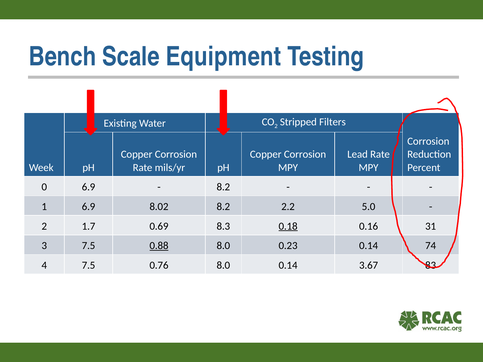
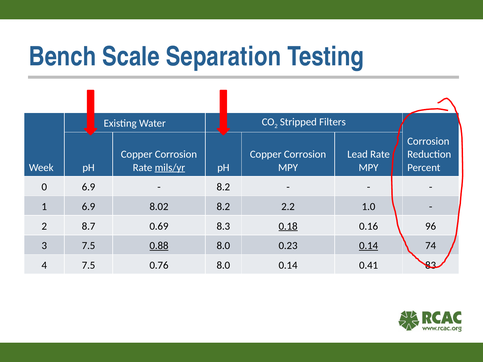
Equipment: Equipment -> Separation
mils/yr underline: none -> present
5.0: 5.0 -> 1.0
1.7: 1.7 -> 8.7
31: 31 -> 96
0.14 at (369, 246) underline: none -> present
3.67: 3.67 -> 0.41
